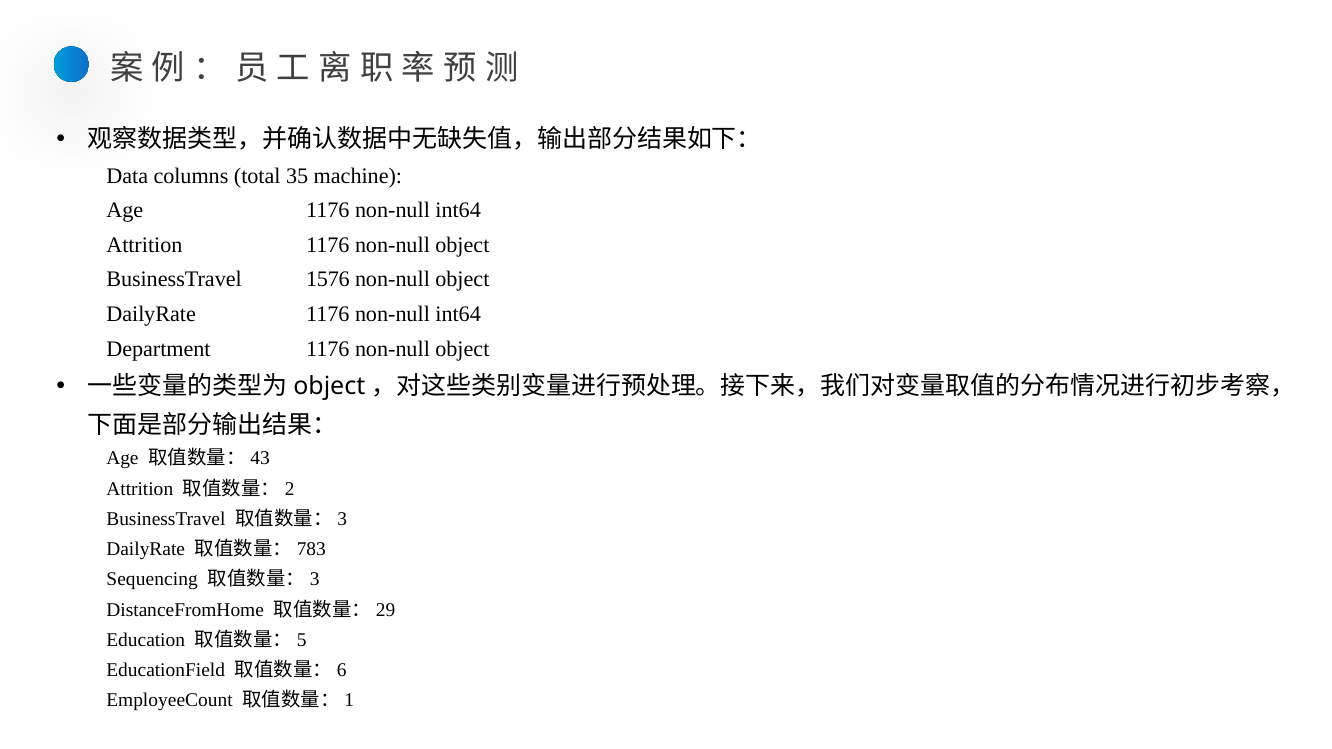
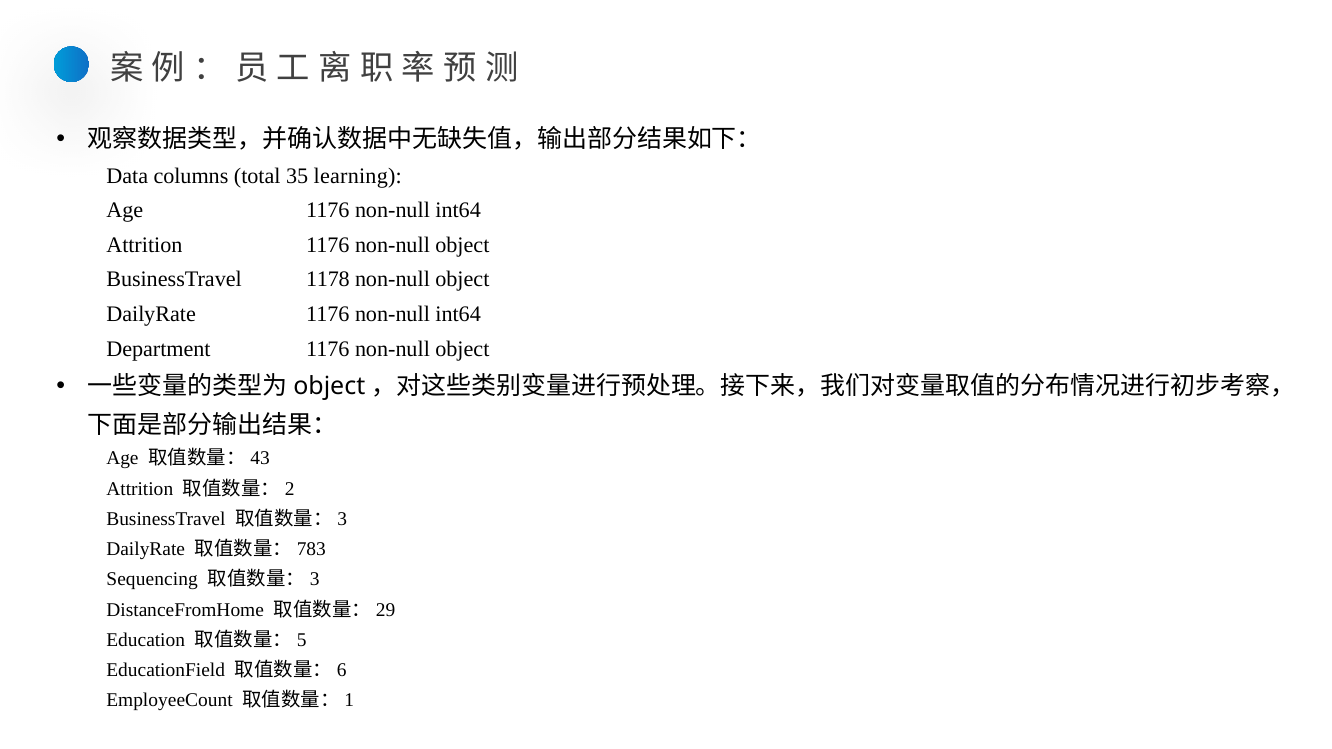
machine: machine -> learning
1576: 1576 -> 1178
